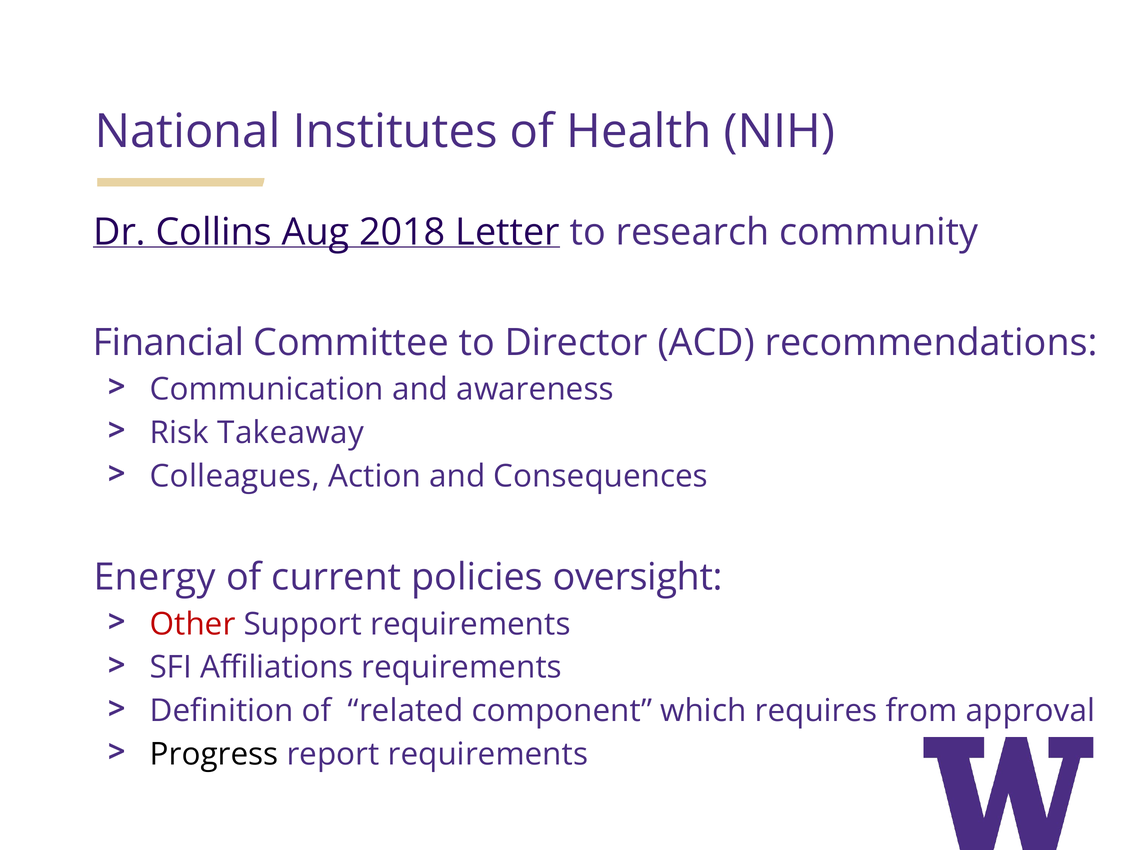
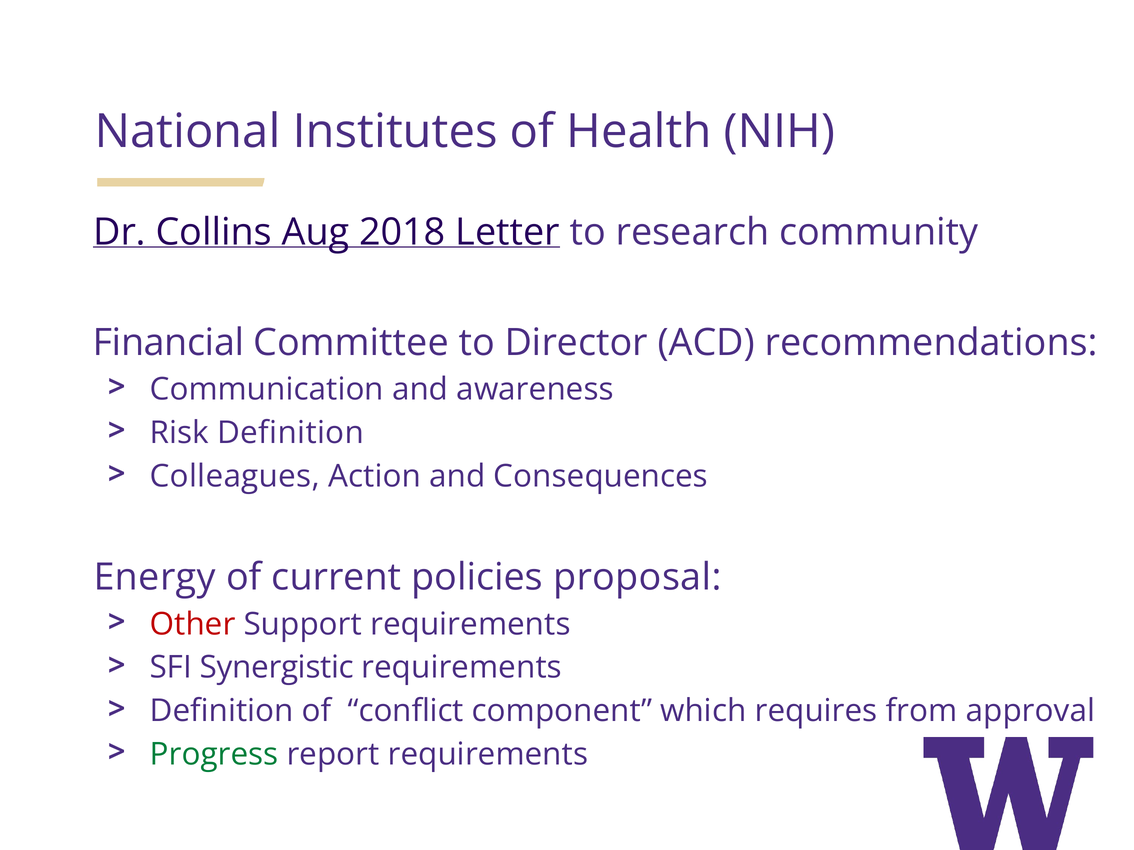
Risk Takeaway: Takeaway -> Definition
oversight: oversight -> proposal
Affiliations: Affiliations -> Synergistic
related: related -> conflict
Progress colour: black -> green
